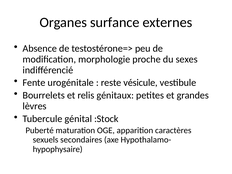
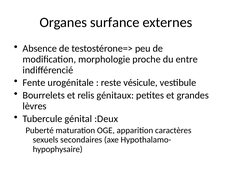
sexes: sexes -> entre
:Stock: :Stock -> :Deux
